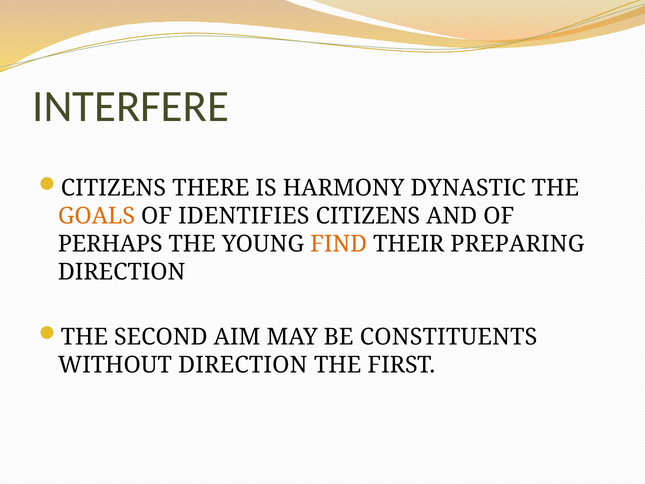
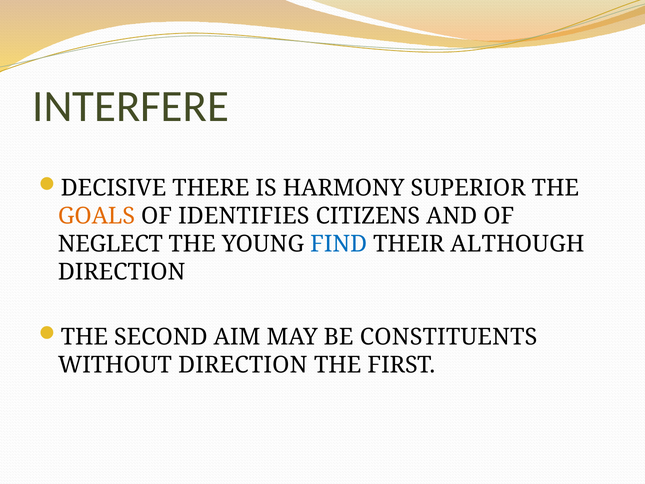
CITIZENS at (113, 188): CITIZENS -> DECISIVE
DYNASTIC: DYNASTIC -> SUPERIOR
PERHAPS: PERHAPS -> NEGLECT
FIND colour: orange -> blue
PREPARING: PREPARING -> ALTHOUGH
